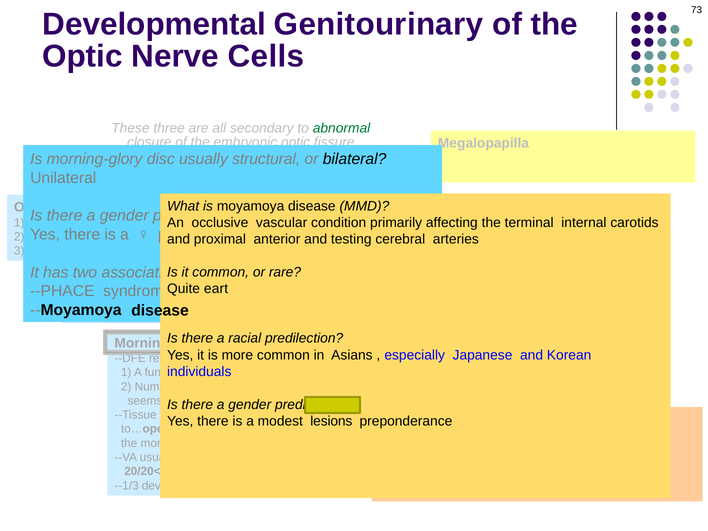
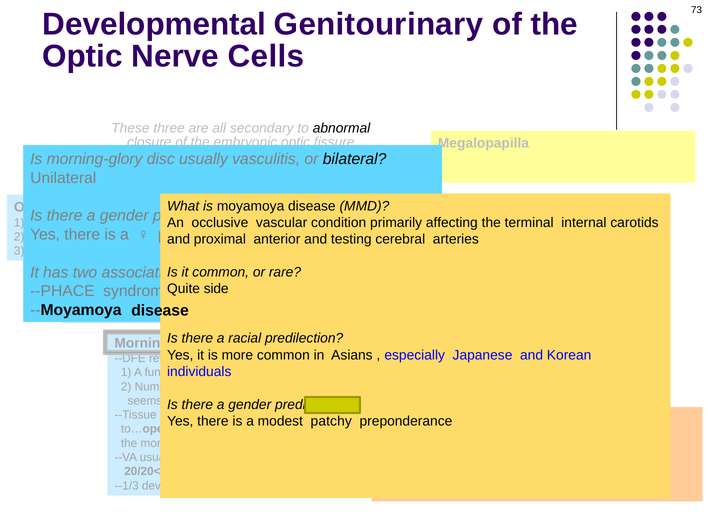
abnormal colour: green -> black
structural: structural -> vasculitis
eart: eart -> side
lesions at (331, 421): lesions -> patchy
